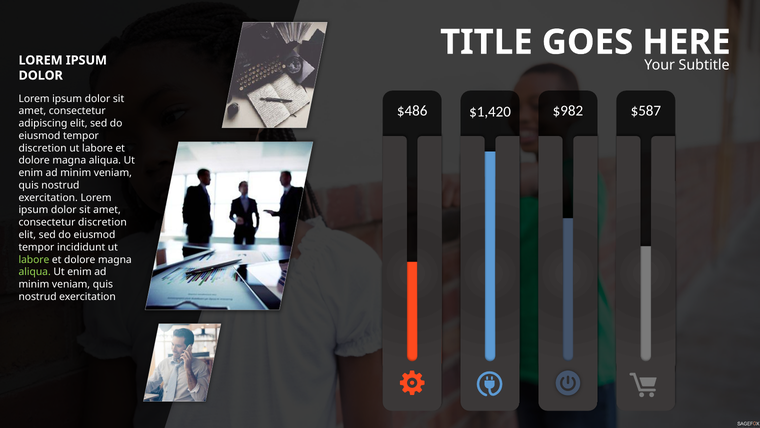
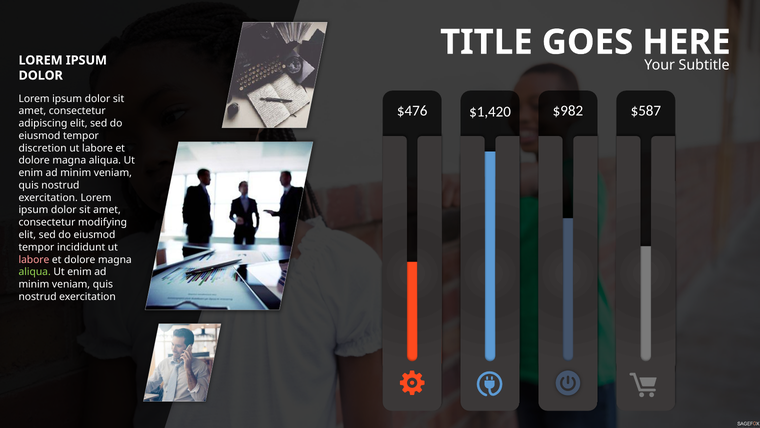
$486: $486 -> $476
consectetur discretion: discretion -> modifying
labore at (34, 259) colour: light green -> pink
